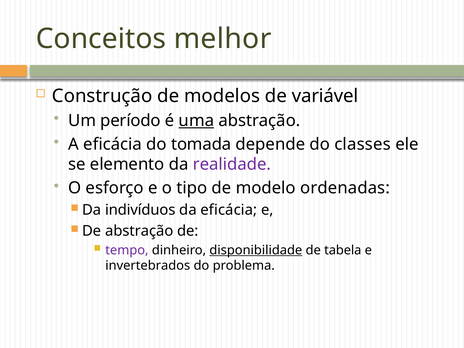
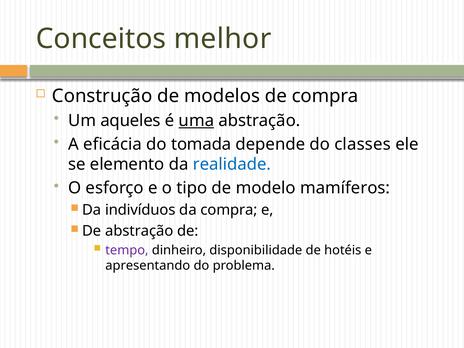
de variável: variável -> compra
período: período -> aqueles
realidade colour: purple -> blue
ordenadas: ordenadas -> mamíferos
da eficácia: eficácia -> compra
disponibilidade underline: present -> none
tabela: tabela -> hotéis
invertebrados: invertebrados -> apresentando
